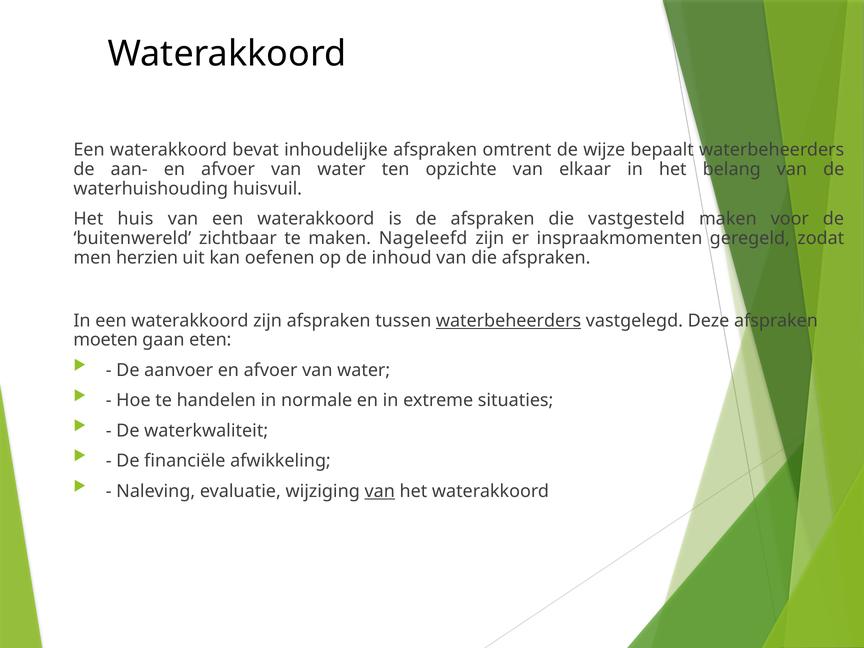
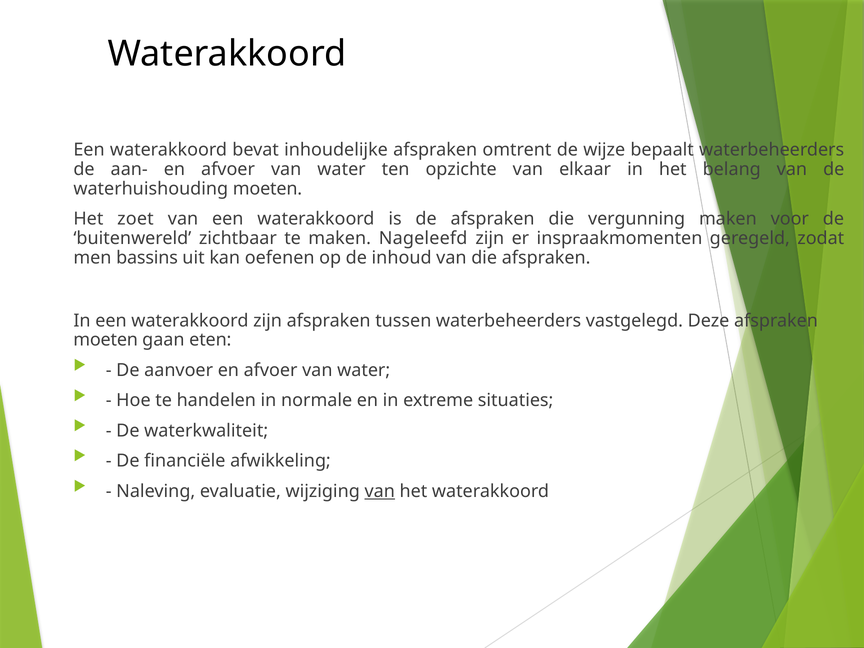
waterhuishouding huisvuil: huisvuil -> moeten
huis: huis -> zoet
vastgesteld: vastgesteld -> vergunning
herzien: herzien -> bassins
waterbeheerders at (509, 321) underline: present -> none
